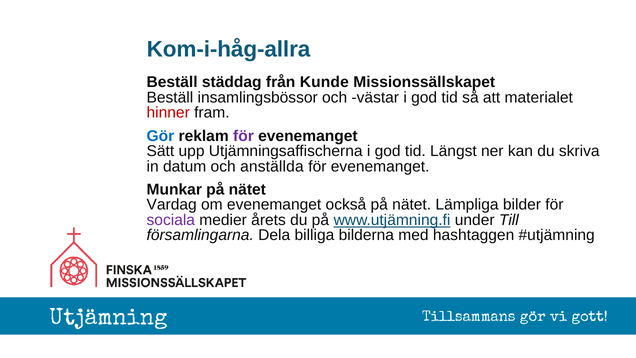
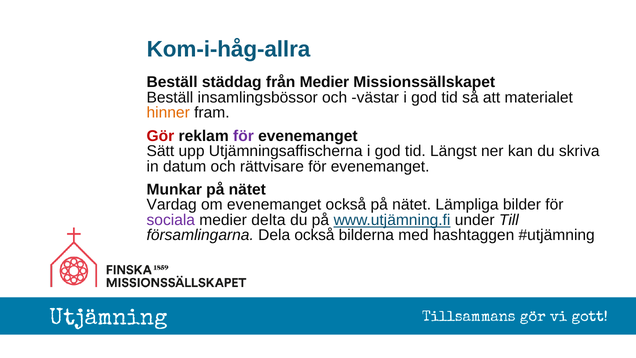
från Kunde: Kunde -> Medier
hinner colour: red -> orange
Gör colour: blue -> red
anställda: anställda -> rättvisare
årets: årets -> delta
Dela billiga: billiga -> också
